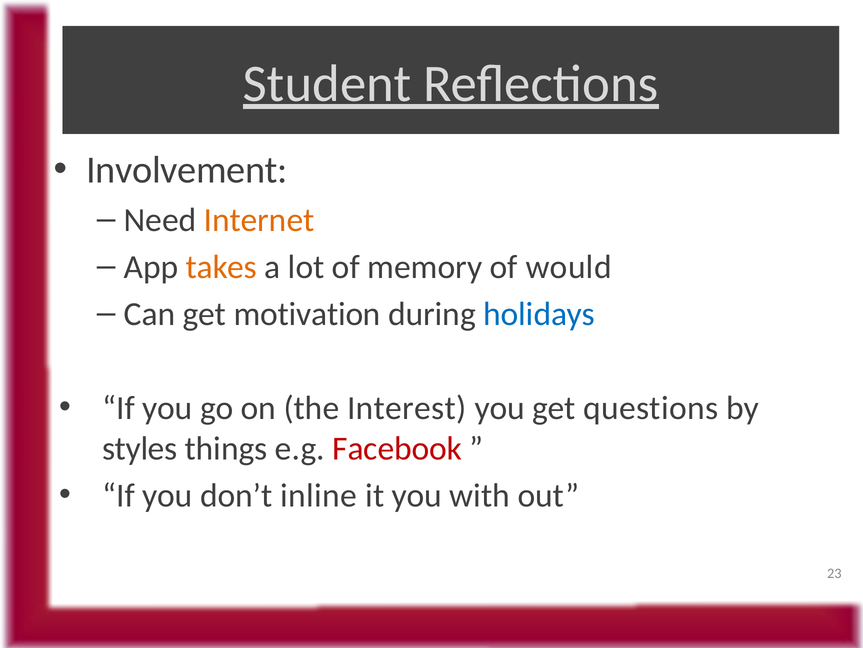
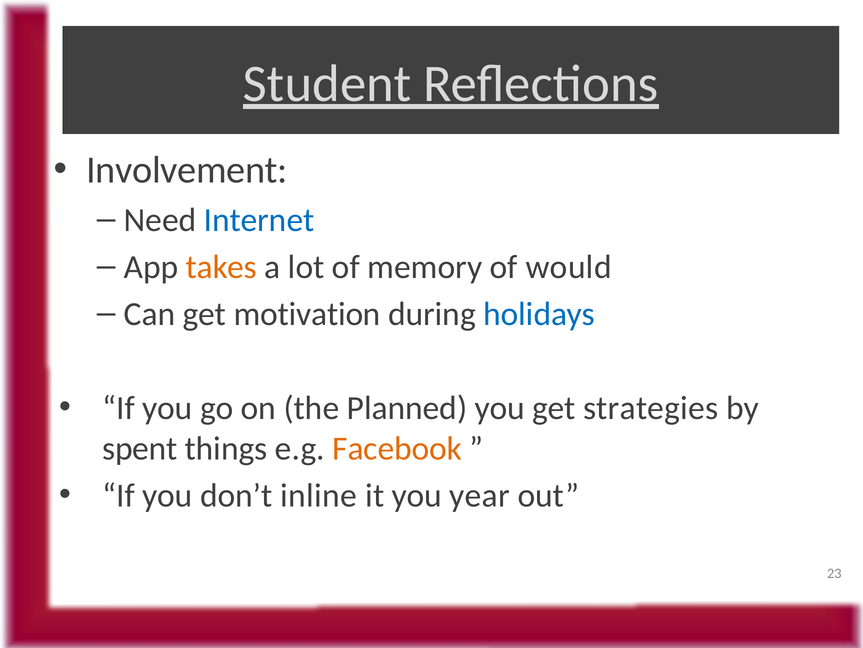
Internet colour: orange -> blue
Interest: Interest -> Planned
questions: questions -> strategies
styles: styles -> spent
Facebook colour: red -> orange
with: with -> year
